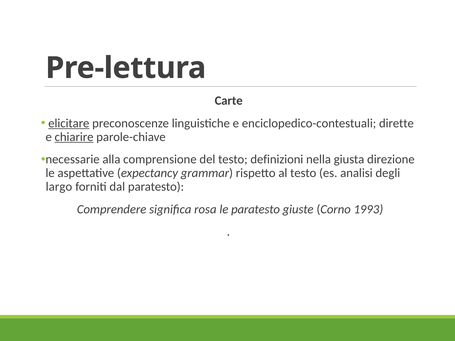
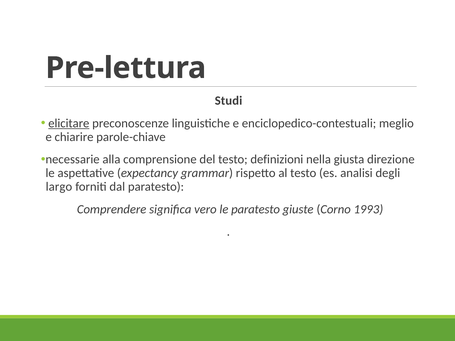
Carte: Carte -> Studi
dirette: dirette -> meglio
chiarire underline: present -> none
rosa: rosa -> vero
